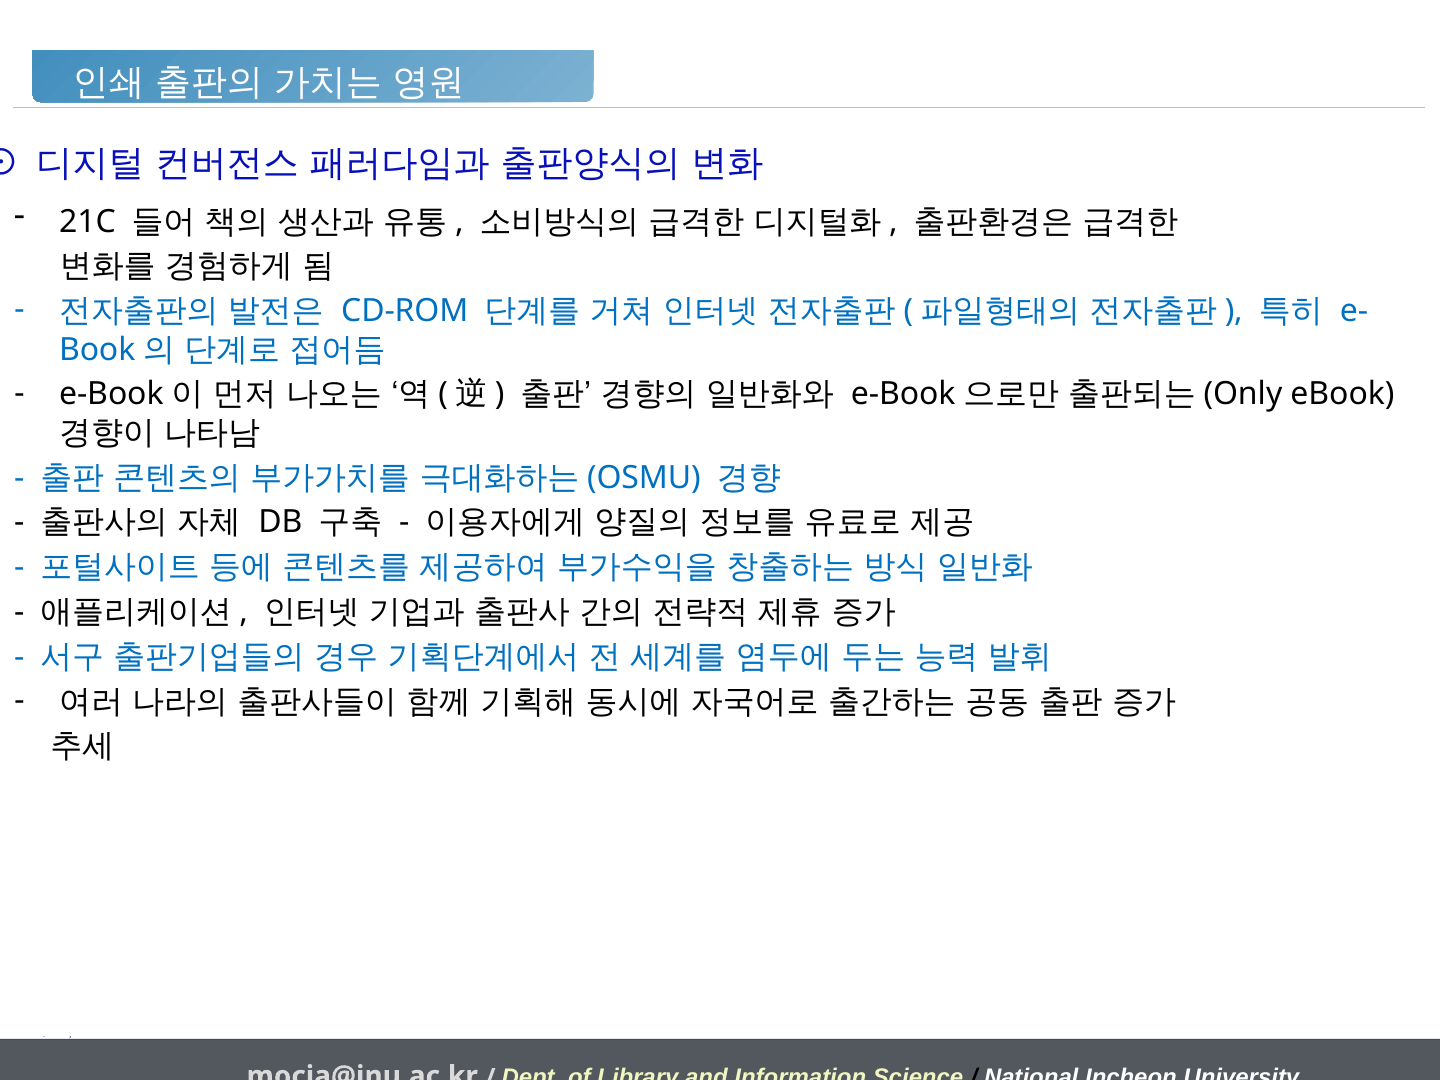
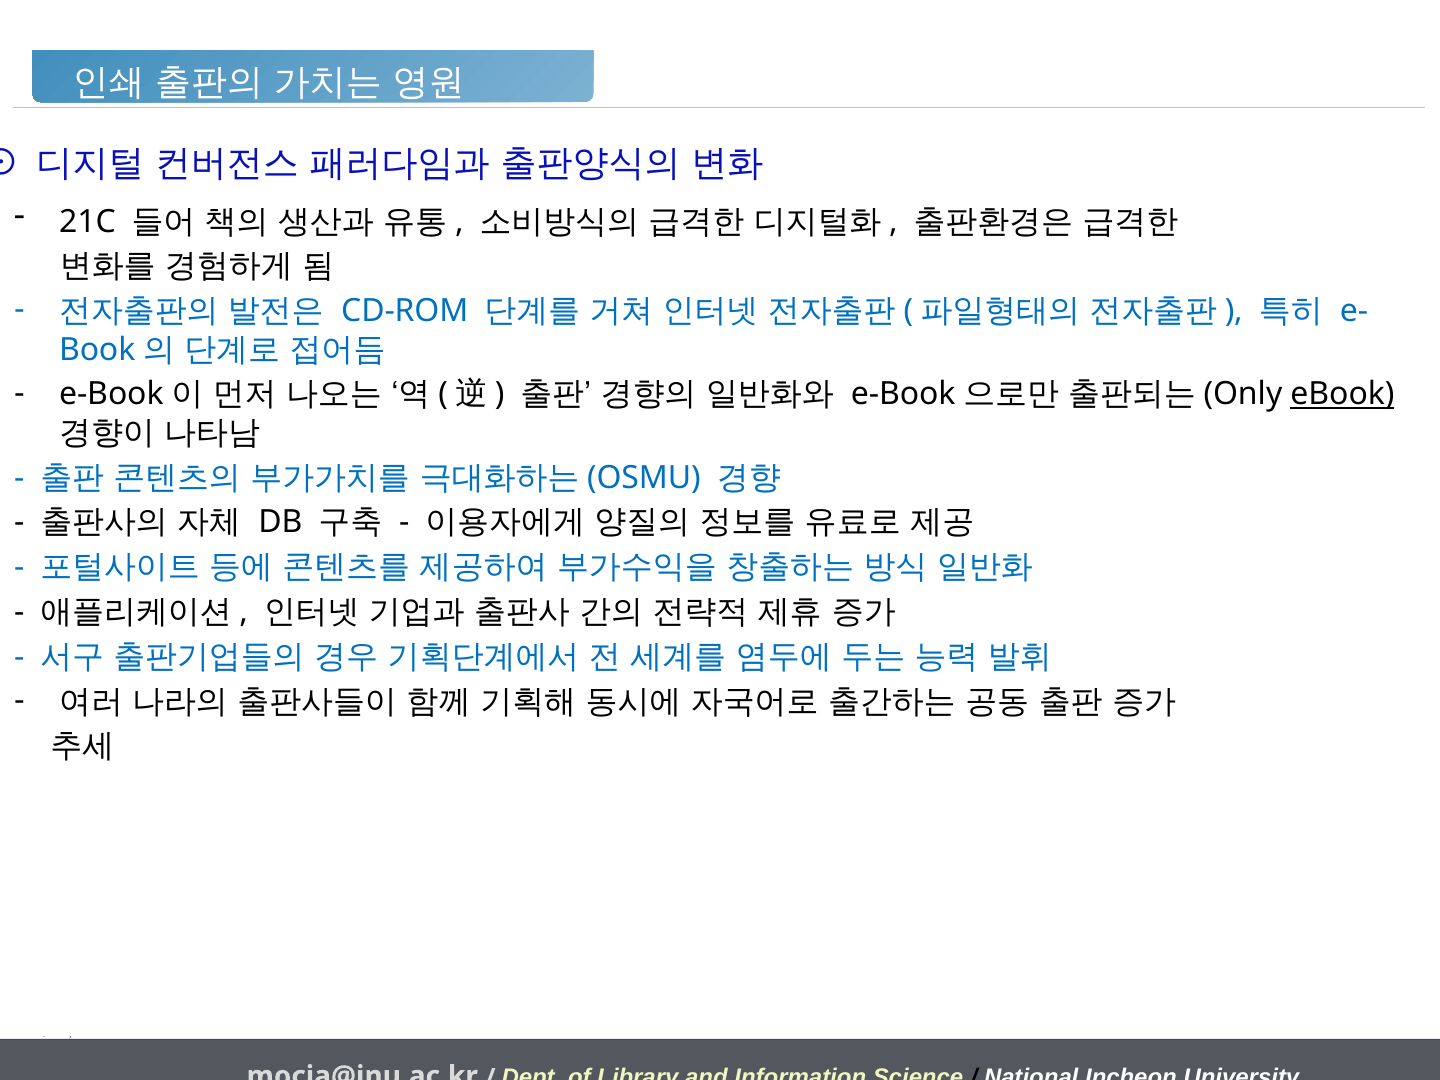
eBook underline: none -> present
